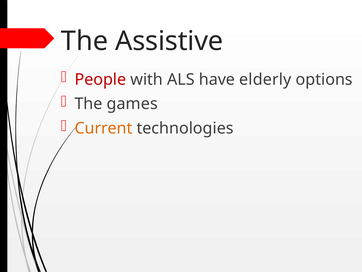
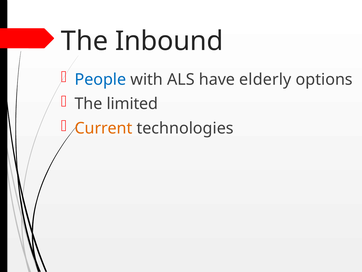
Assistive: Assistive -> Inbound
People colour: red -> blue
games: games -> limited
